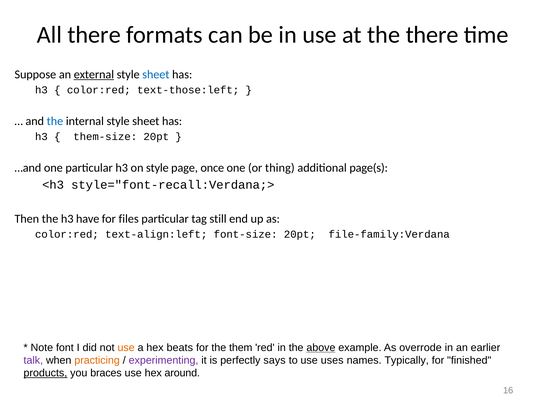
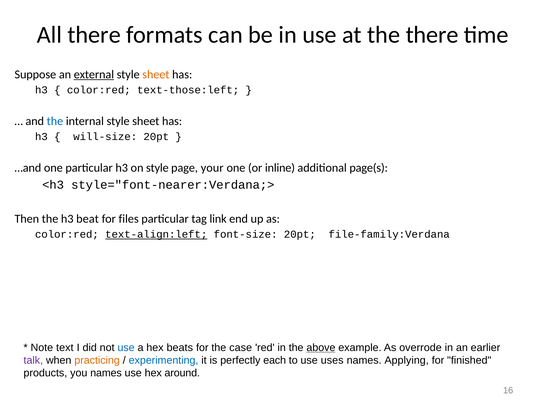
sheet at (156, 75) colour: blue -> orange
them-size: them-size -> will-size
once: once -> your
thing: thing -> inline
style="font-recall:Verdana;>: style="font-recall:Verdana;> -> style="font-nearer:Verdana;>
have: have -> beat
still: still -> link
text-align:left underline: none -> present
font: font -> text
use at (126, 348) colour: orange -> blue
them: them -> case
experimenting colour: purple -> blue
says: says -> each
Typically: Typically -> Applying
products underline: present -> none
you braces: braces -> names
